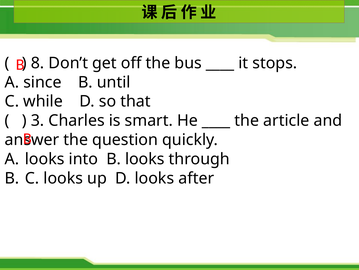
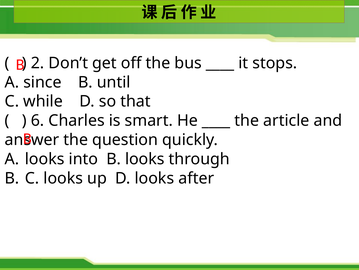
8: 8 -> 2
3: 3 -> 6
